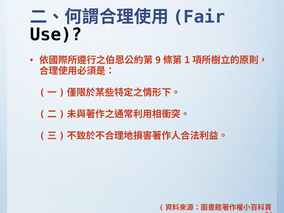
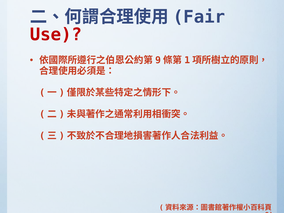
Use colour: black -> red
